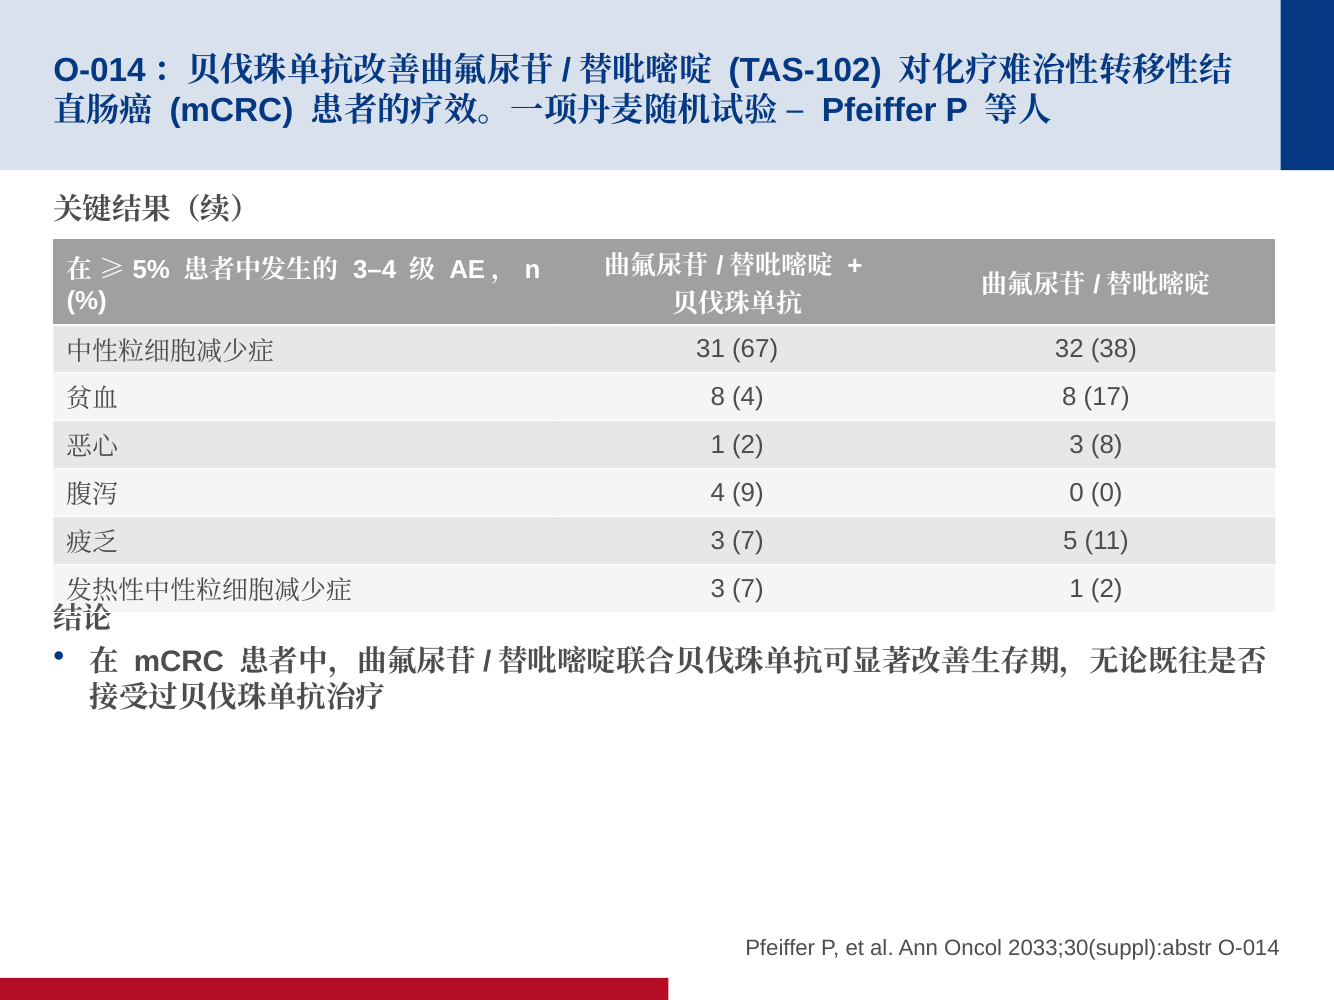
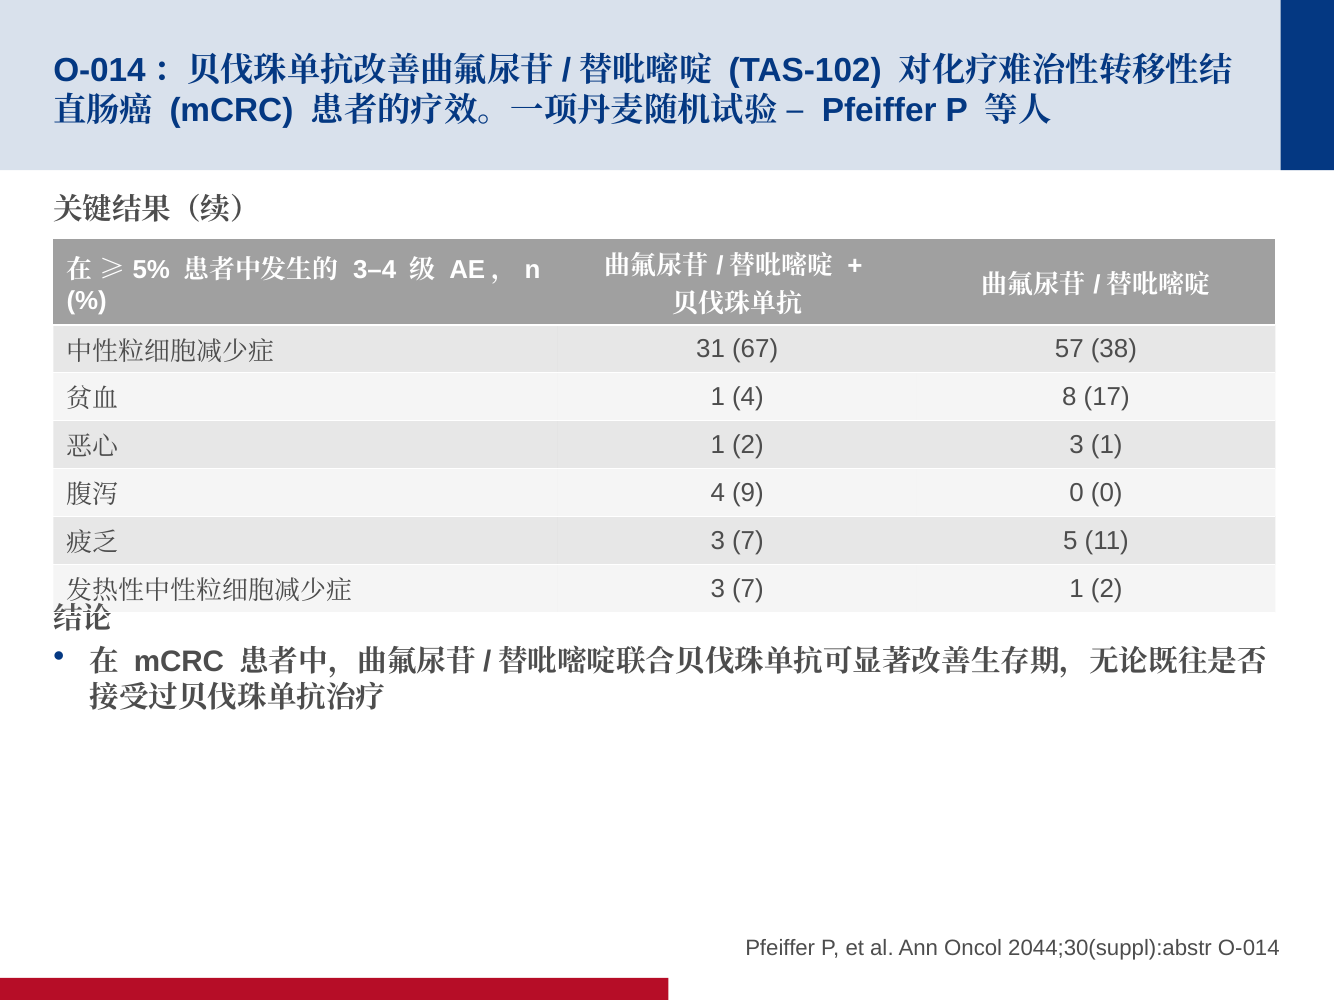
32: 32 -> 57
8 at (718, 397): 8 -> 1
3 8: 8 -> 1
2033;30(suppl):abstr: 2033;30(suppl):abstr -> 2044;30(suppl):abstr
